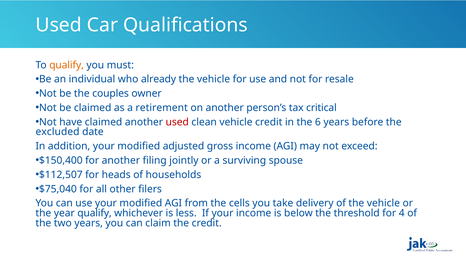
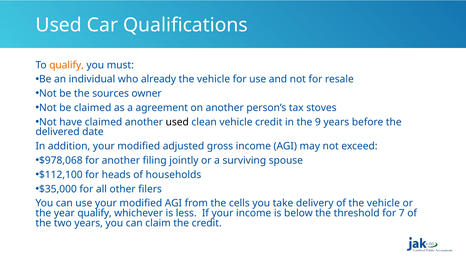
couples: couples -> sources
retirement: retirement -> agreement
critical: critical -> stoves
used at (177, 122) colour: red -> black
6: 6 -> 9
excluded: excluded -> delivered
$150,400: $150,400 -> $978,068
$112,507: $112,507 -> $112,100
$75,040: $75,040 -> $35,000
4: 4 -> 7
